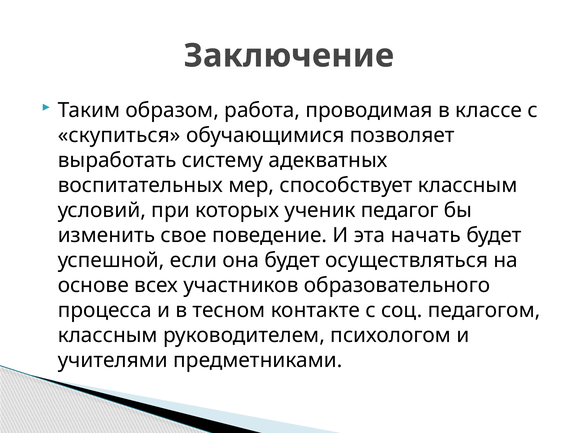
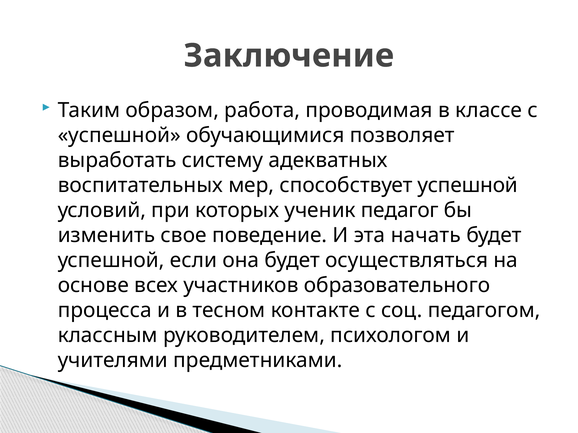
скупиться at (119, 135): скупиться -> успешной
способствует классным: классным -> успешной
